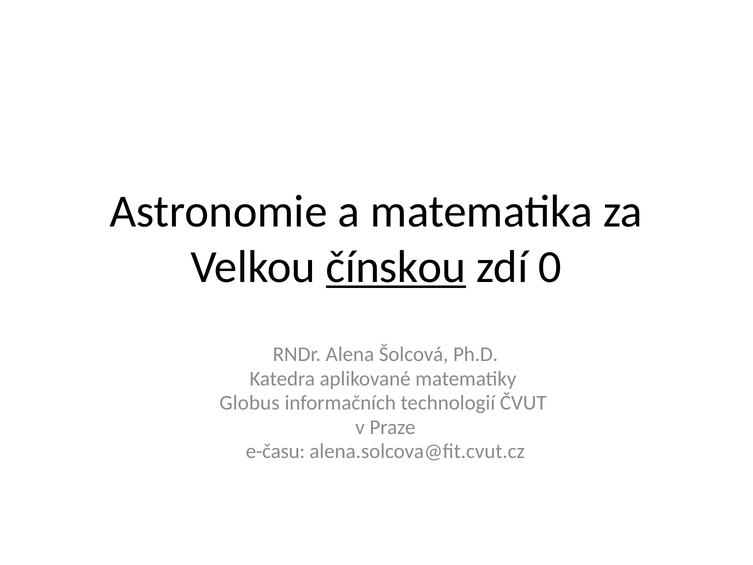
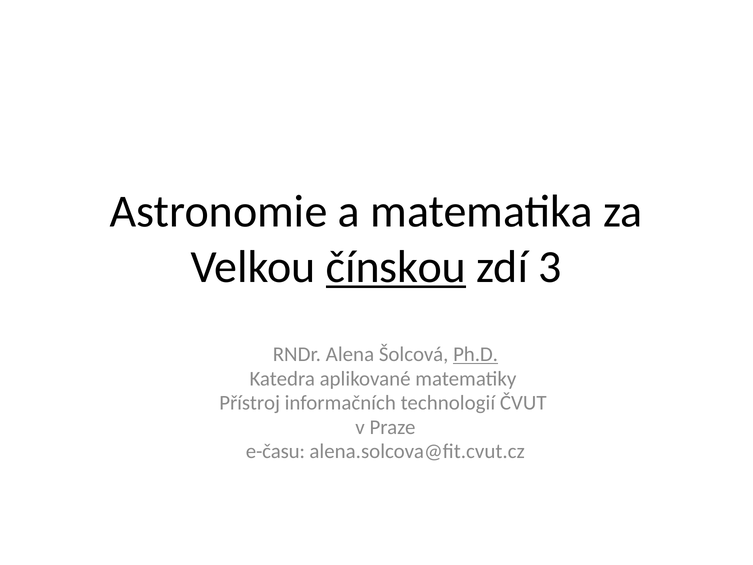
0: 0 -> 3
Ph.D underline: none -> present
Globus: Globus -> Přístroj
